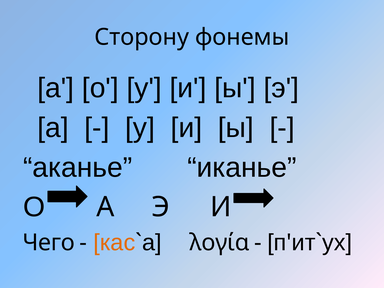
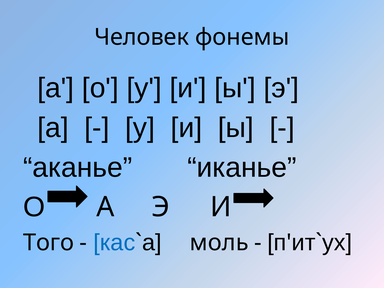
Сторону: Сторону -> Человек
Чего: Чего -> Того
кас colour: orange -> blue
λογία: λογία -> моль
